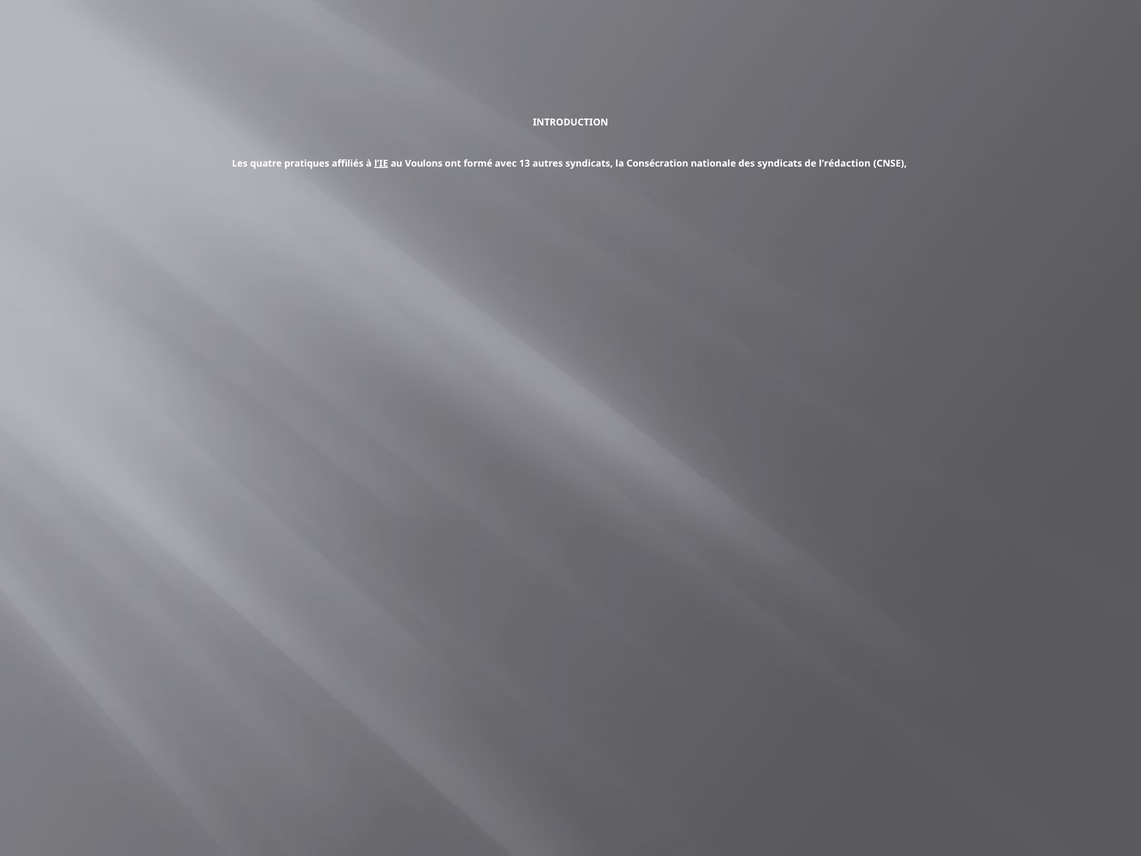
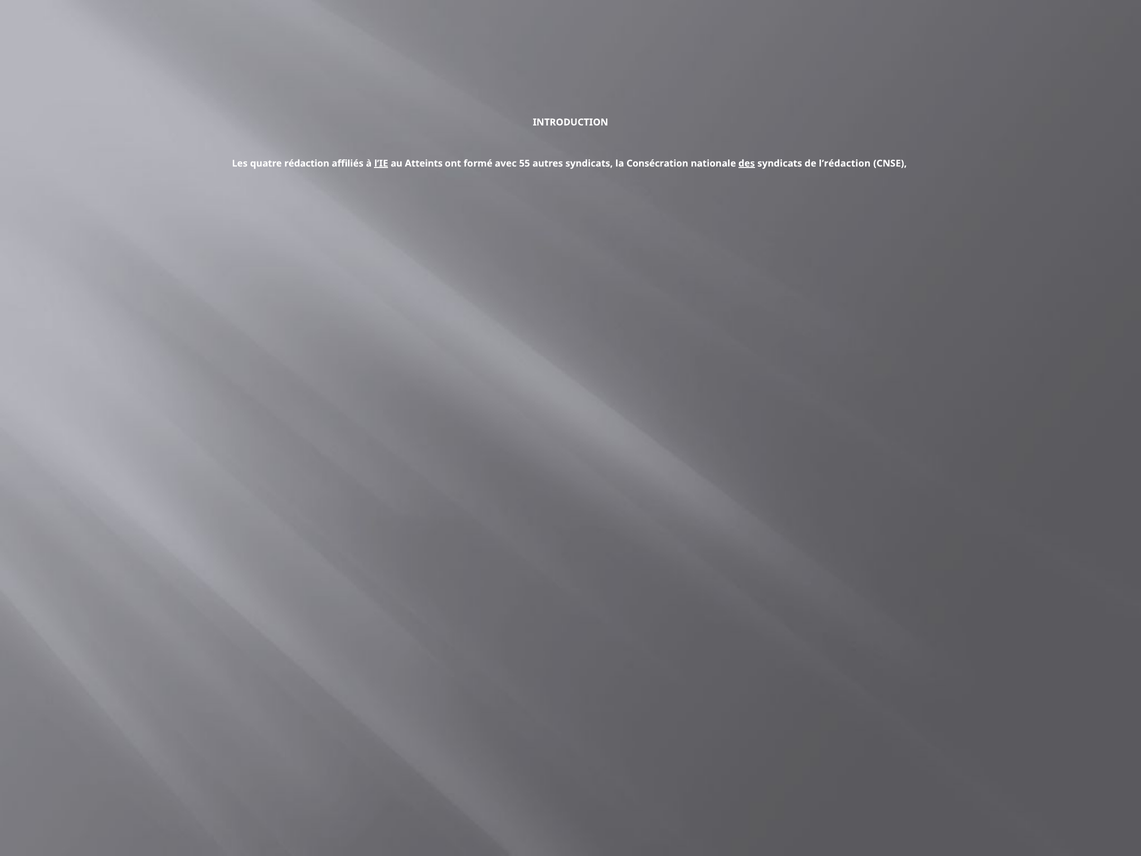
pratiques: pratiques -> rédaction
Voulons: Voulons -> Atteints
13: 13 -> 55
des underline: none -> present
